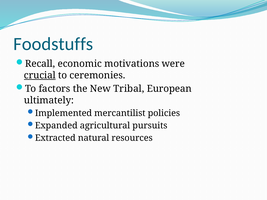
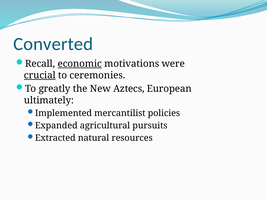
Foodstuffs: Foodstuffs -> Converted
economic underline: none -> present
factors: factors -> greatly
Tribal: Tribal -> Aztecs
